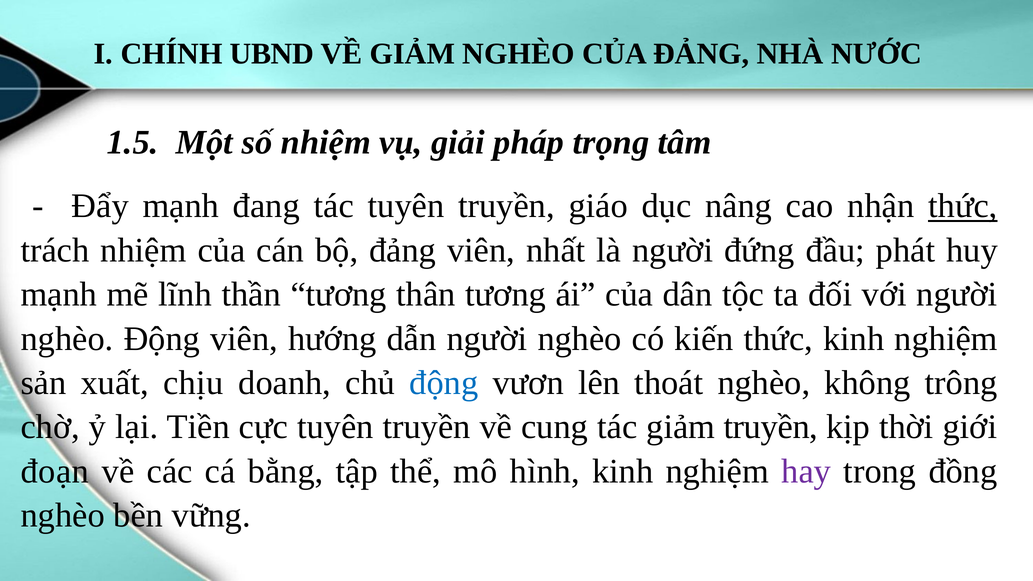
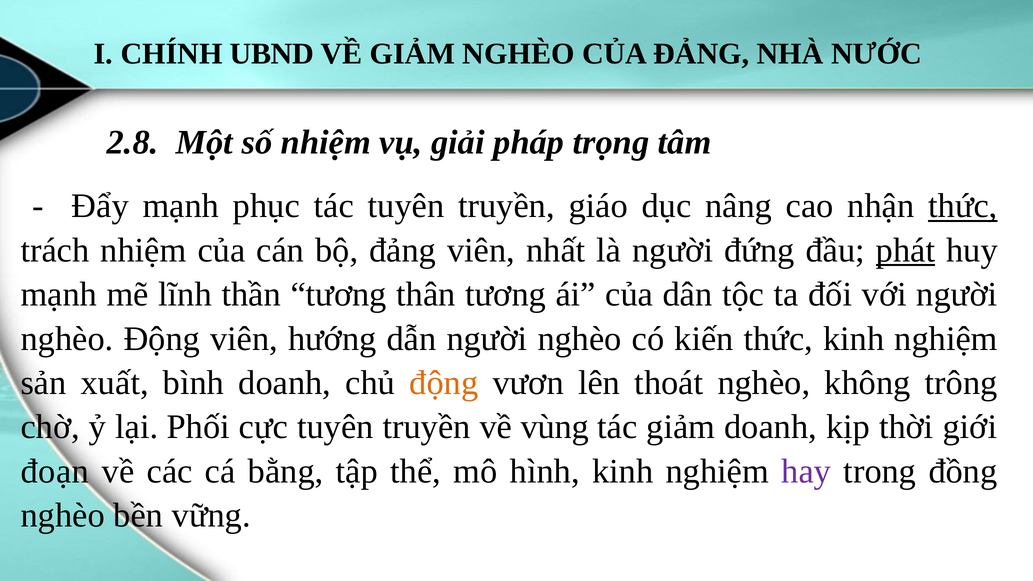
1.5: 1.5 -> 2.8
đang: đang -> phục
phát underline: none -> present
chịu: chịu -> bình
động at (444, 383) colour: blue -> orange
Tiền: Tiền -> Phối
cung: cung -> vùng
giảm truyền: truyền -> doanh
